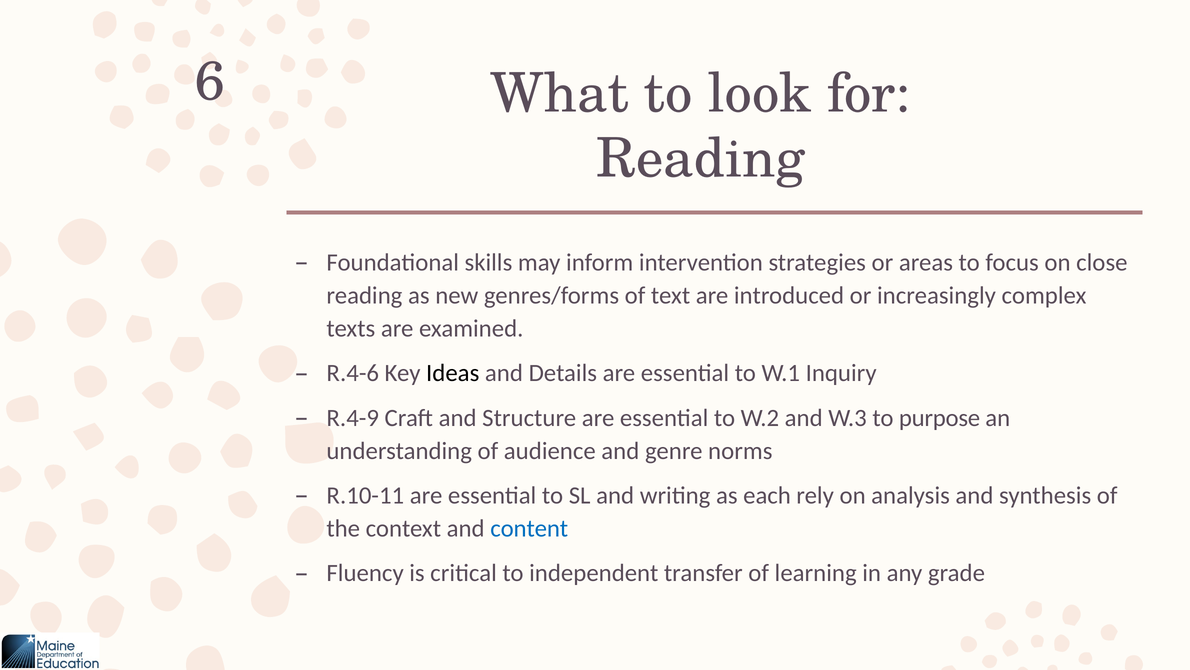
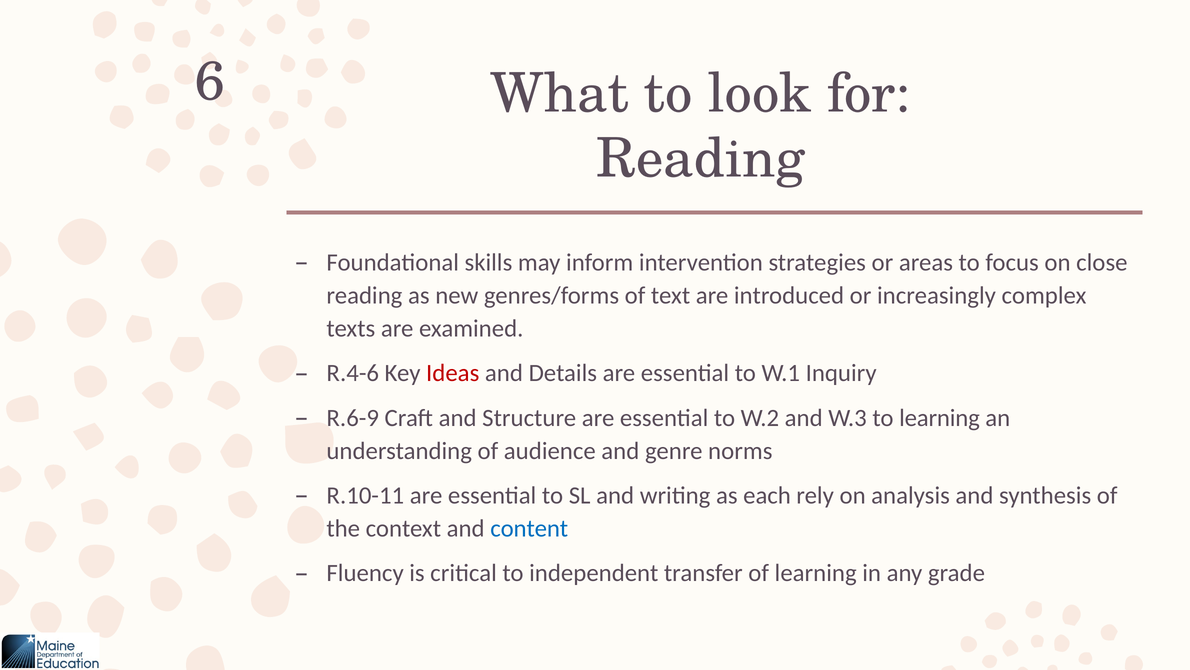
Ideas colour: black -> red
R.4-9: R.4-9 -> R.6-9
to purpose: purpose -> learning
